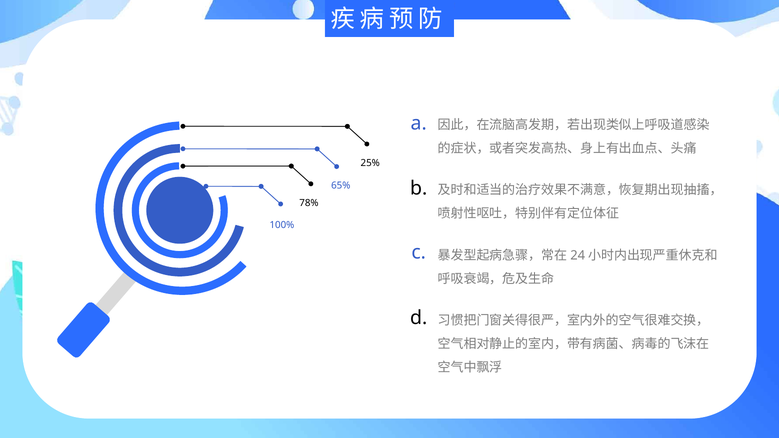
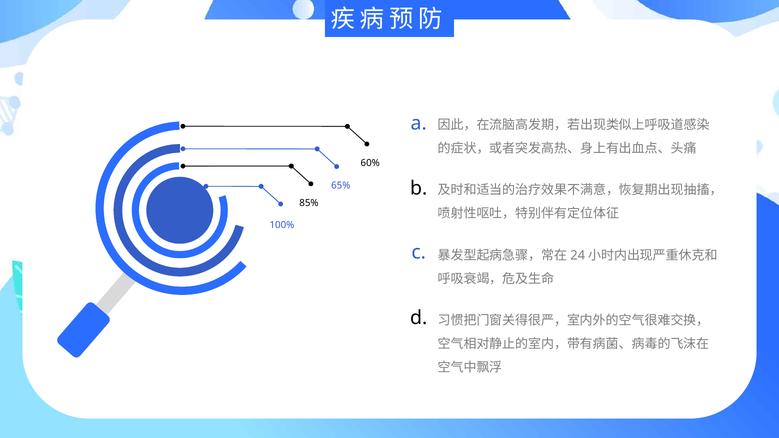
25%: 25% -> 60%
78%: 78% -> 85%
